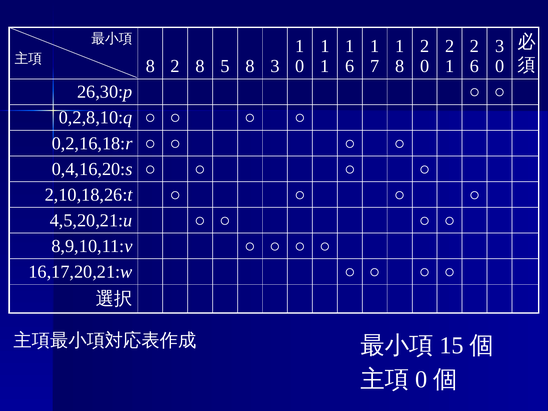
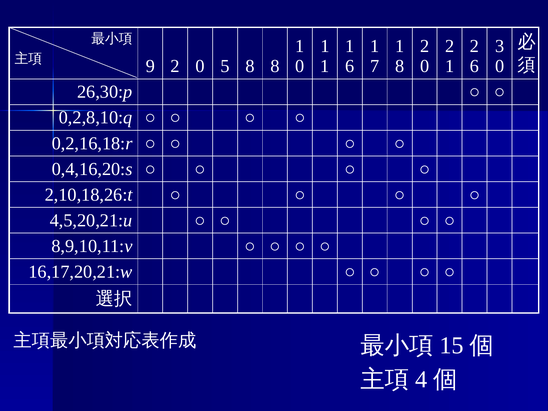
8 at (150, 66): 8 -> 9
8 at (200, 66): 8 -> 0
8 3: 3 -> 8
0 at (421, 380): 0 -> 4
